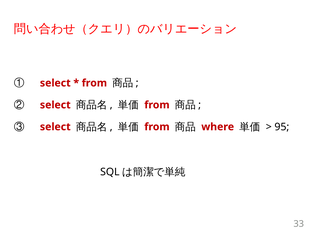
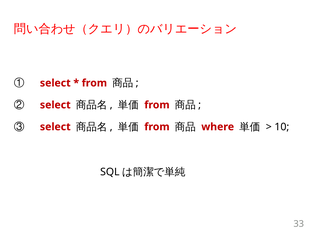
95: 95 -> 10
